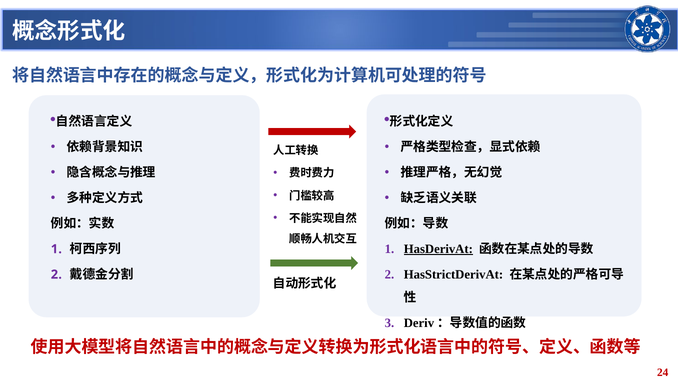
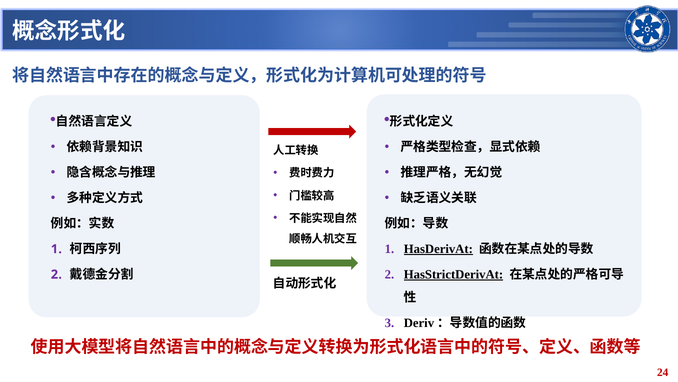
HasStrictDerivAt underline: none -> present
